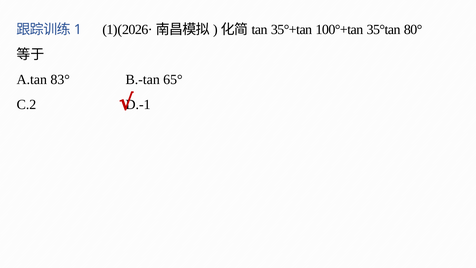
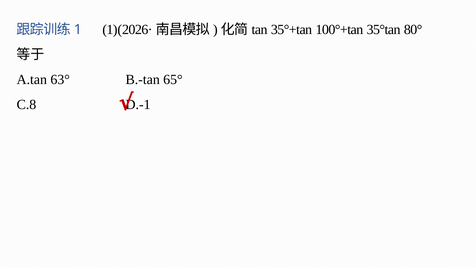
83°: 83° -> 63°
C.2: C.2 -> C.8
